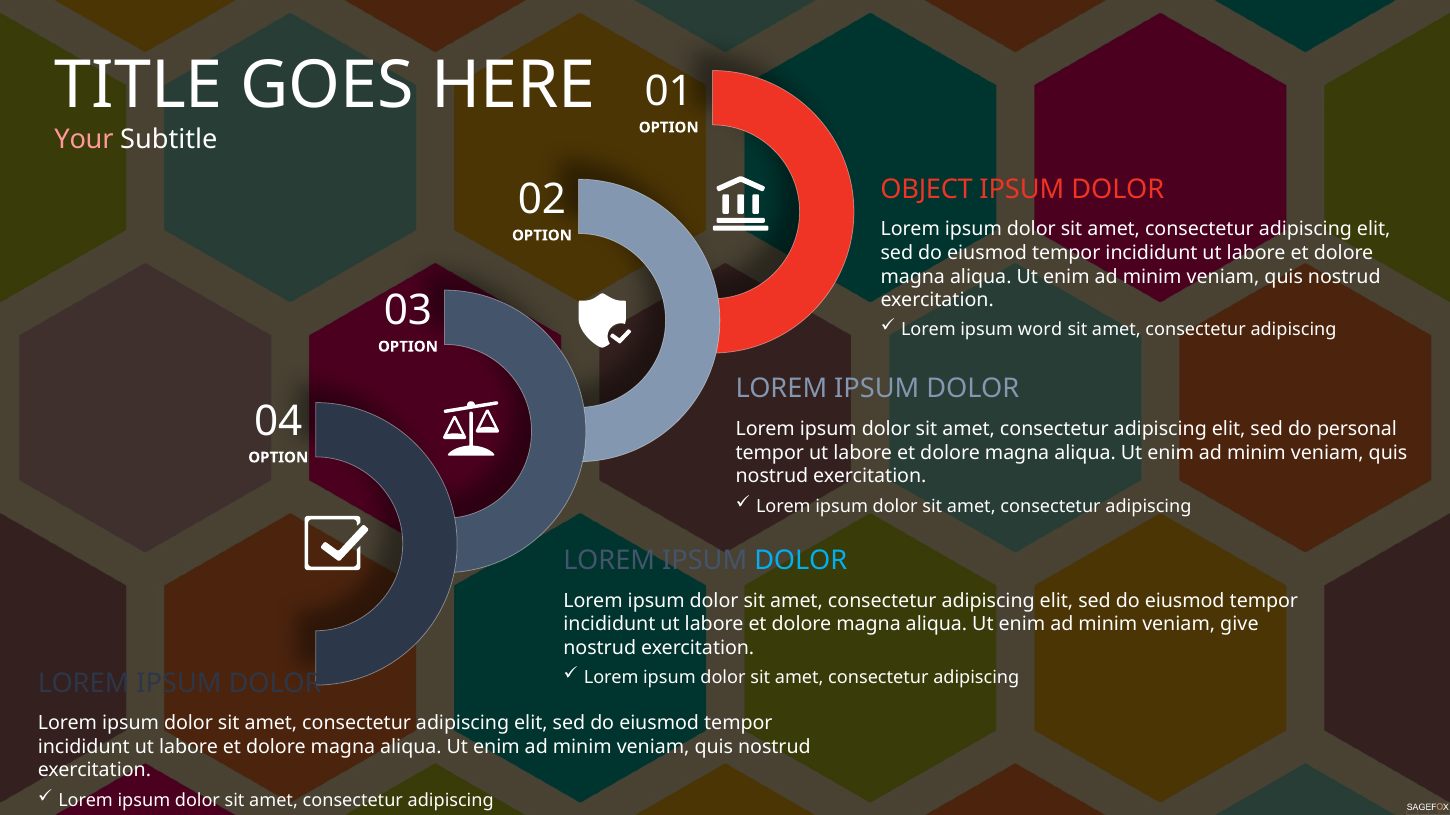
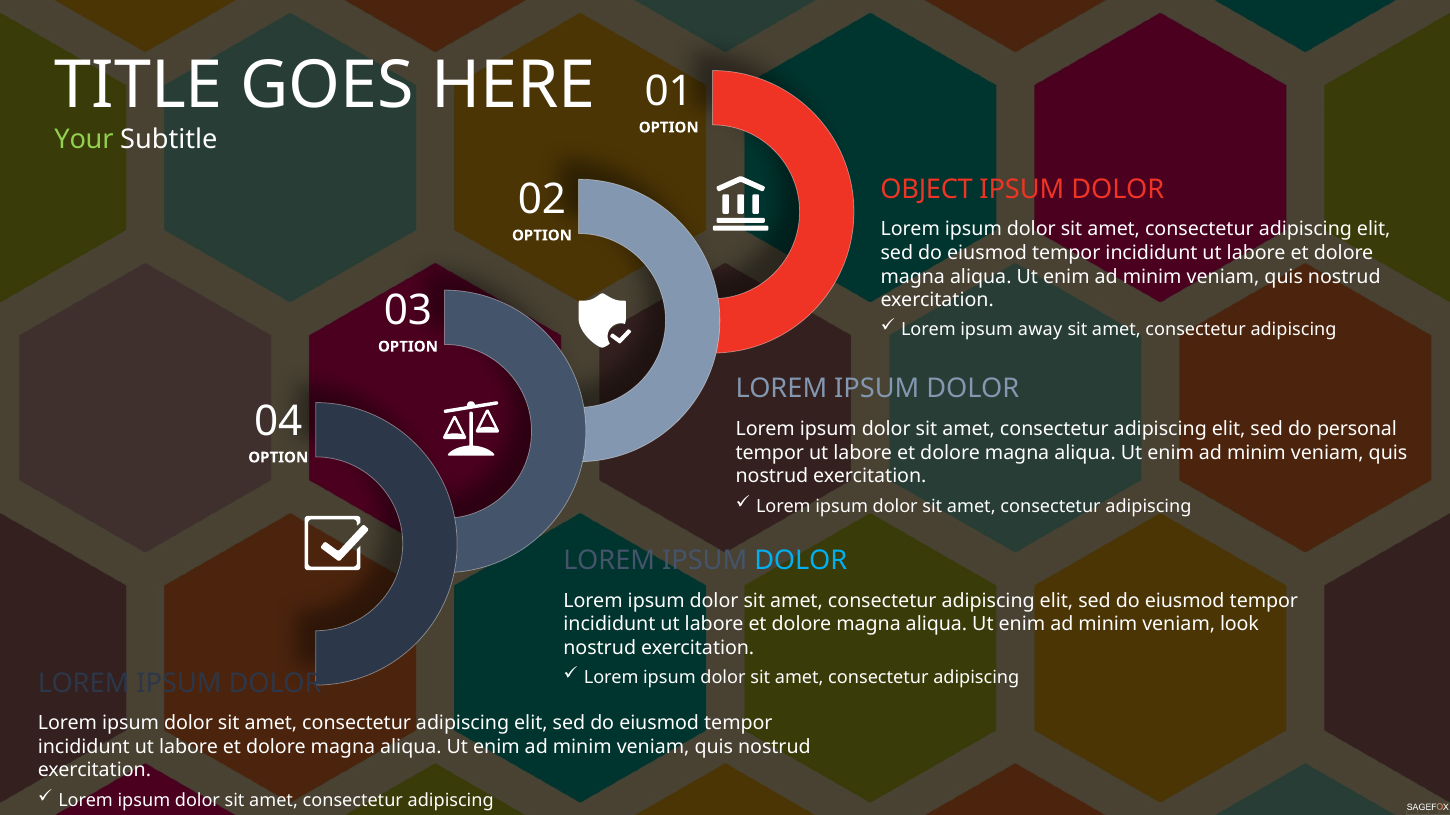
Your colour: pink -> light green
word: word -> away
give: give -> look
